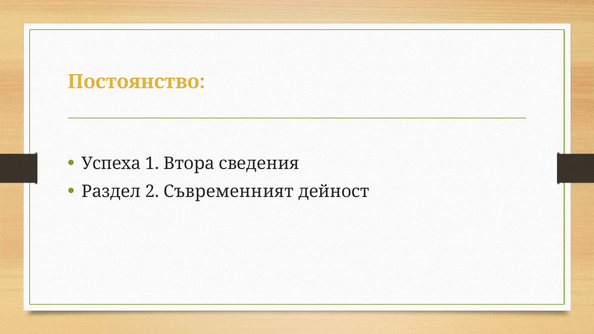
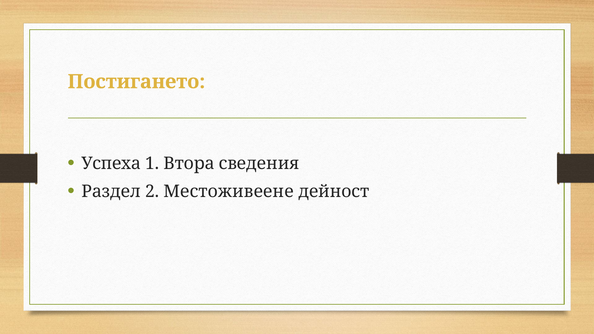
Постоянство: Постоянство -> Постигането
Съвременният: Съвременният -> Местоживеене
